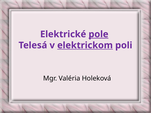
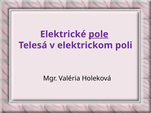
elektrickom underline: present -> none
